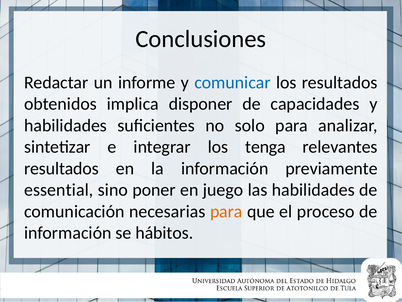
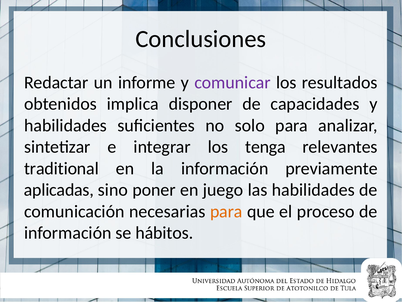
comunicar colour: blue -> purple
resultados at (61, 168): resultados -> traditional
essential: essential -> aplicadas
